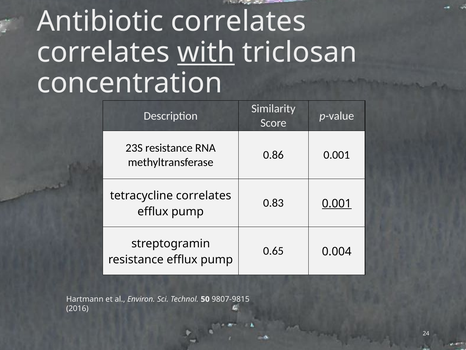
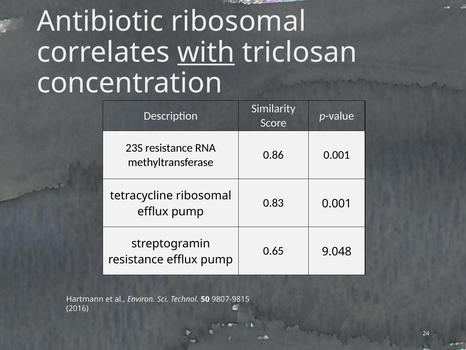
Antibiotic correlates: correlates -> ribosomal
tetracycline correlates: correlates -> ribosomal
0.001 at (337, 203) underline: present -> none
0.004: 0.004 -> 9.048
